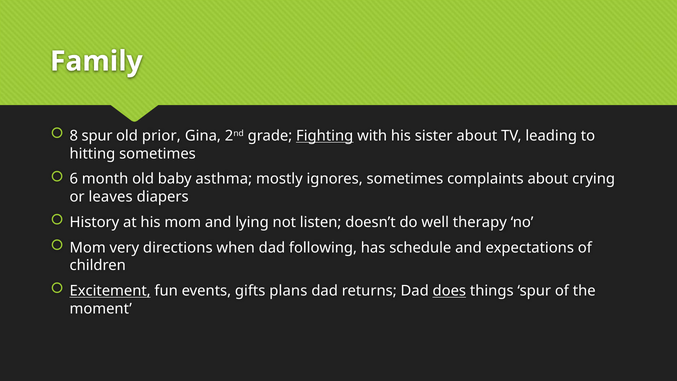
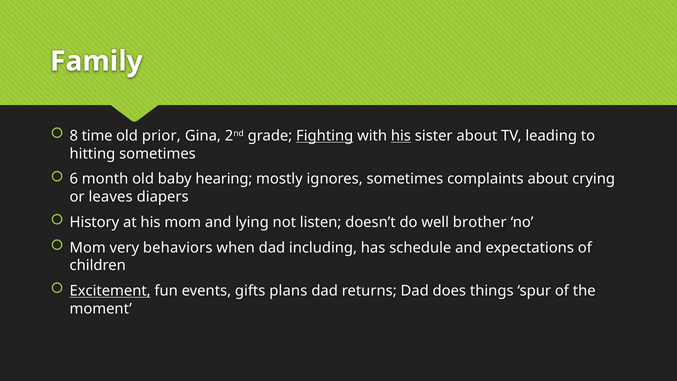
8 spur: spur -> time
his at (401, 136) underline: none -> present
asthma: asthma -> hearing
therapy: therapy -> brother
directions: directions -> behaviors
following: following -> including
does underline: present -> none
